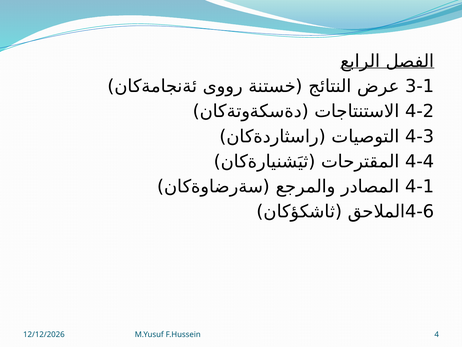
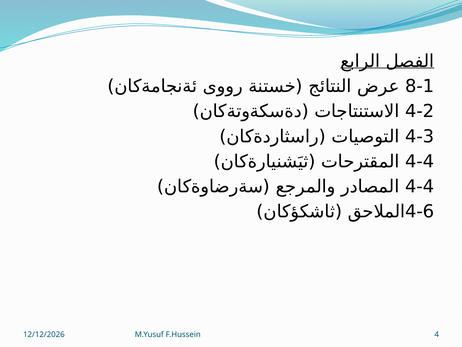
3-1: 3-1 -> 8-1
4-1 at (420, 186): 4-1 -> 4-4
